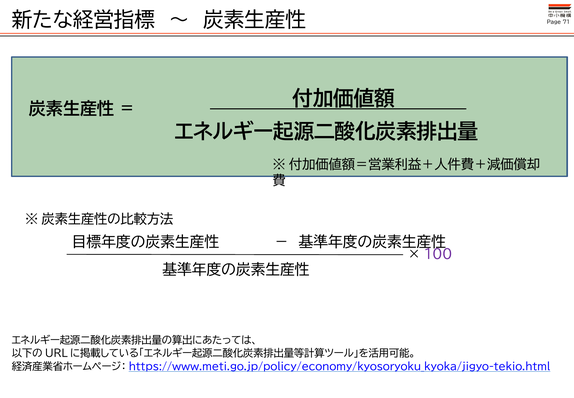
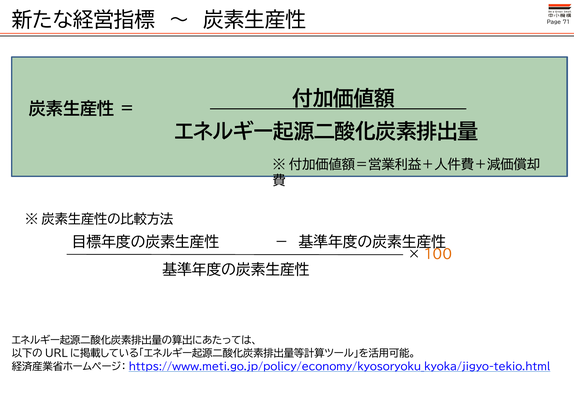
100 colour: purple -> orange
